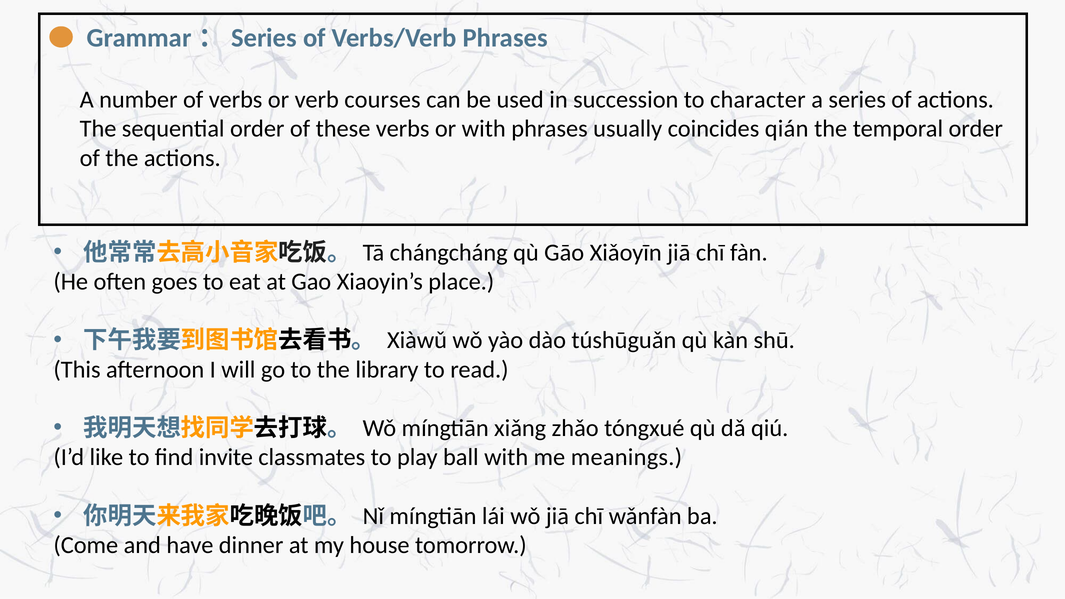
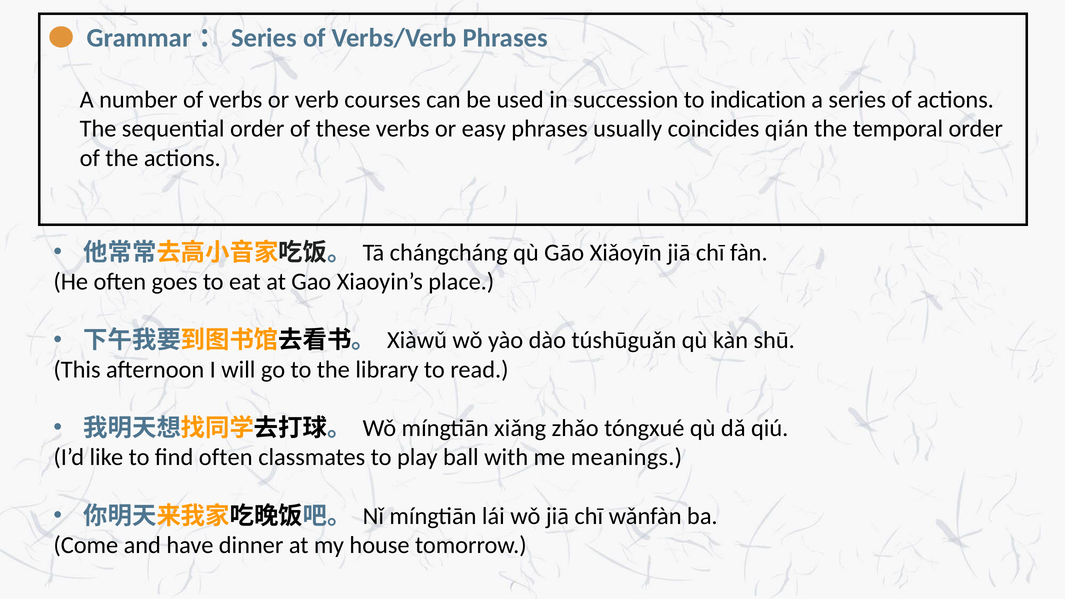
character: character -> indication
or with: with -> easy
find invite: invite -> often
